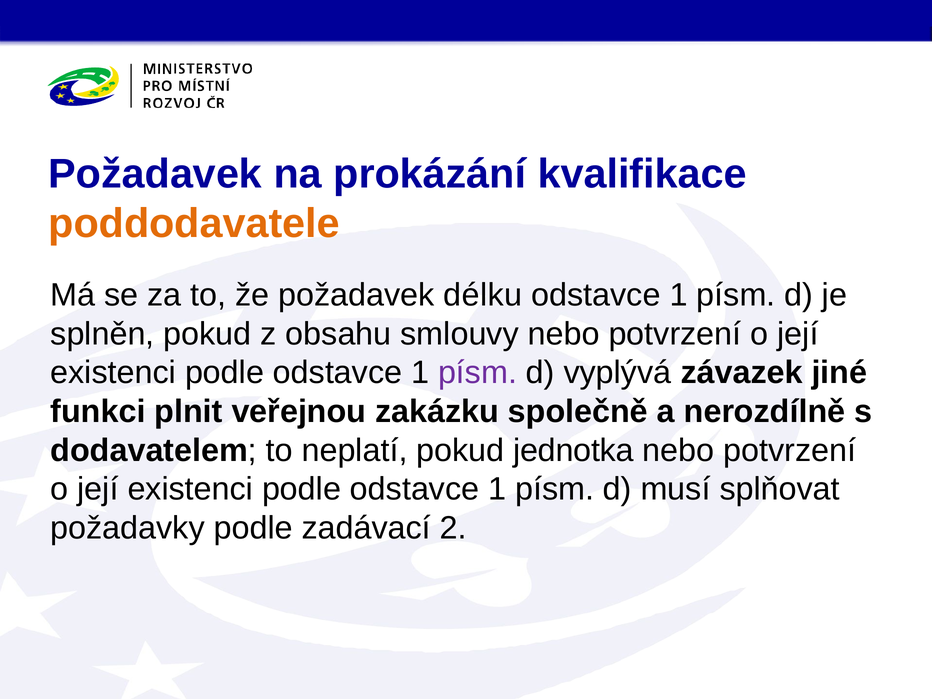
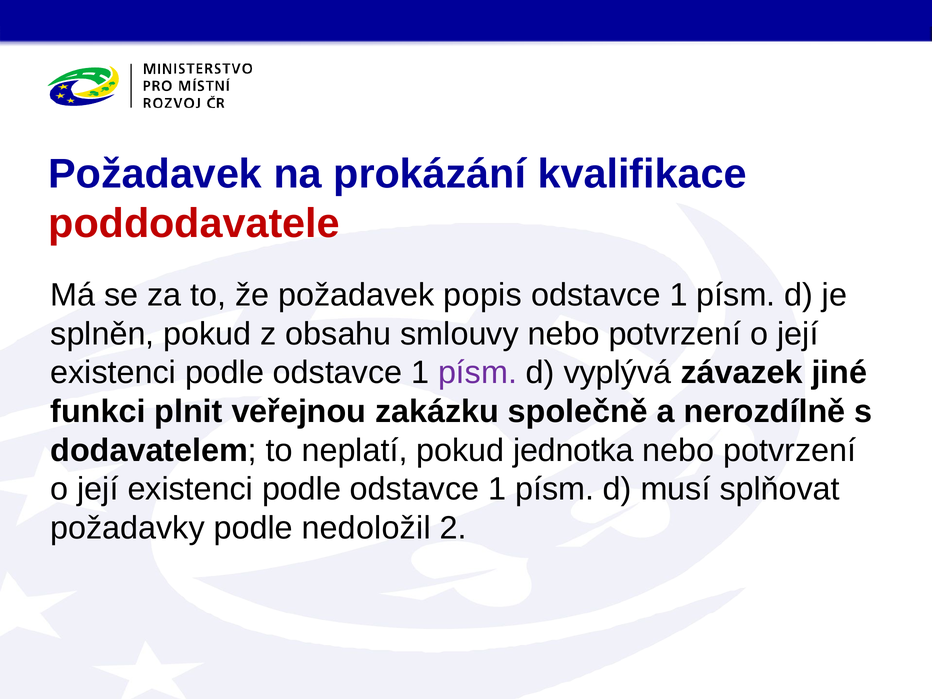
poddodavatele colour: orange -> red
délku: délku -> popis
zadávací: zadávací -> nedoložil
